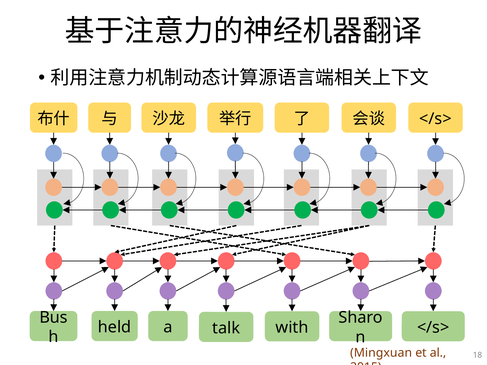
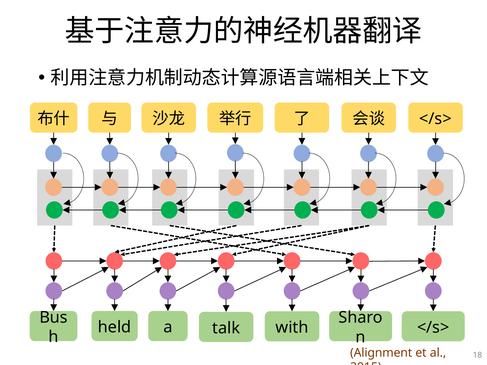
Mingxuan: Mingxuan -> Alignment
